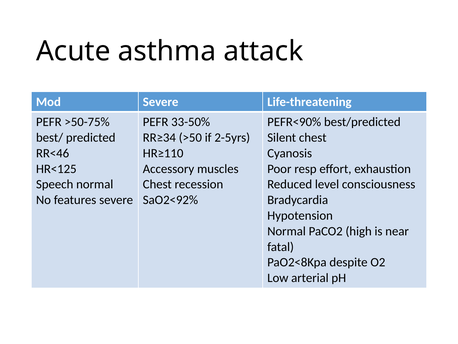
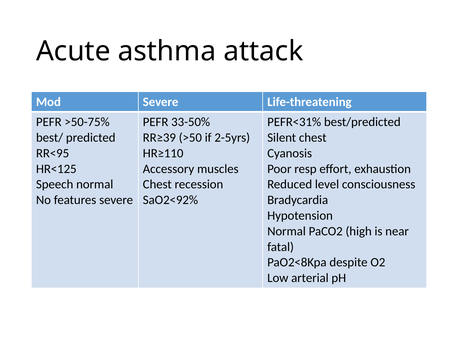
PEFR<90%: PEFR<90% -> PEFR<31%
RR≥34: RR≥34 -> RR≥39
RR<46: RR<46 -> RR<95
